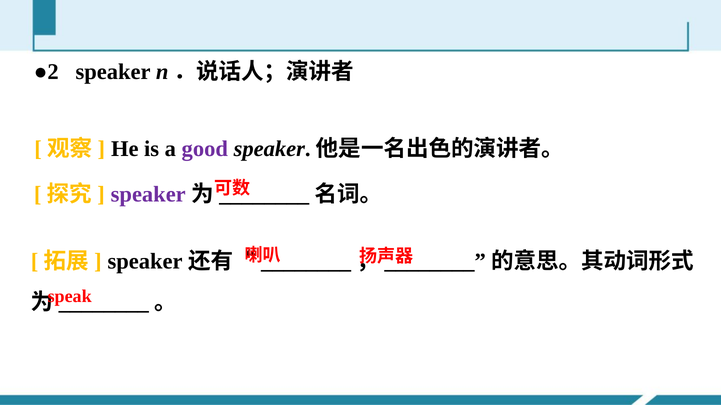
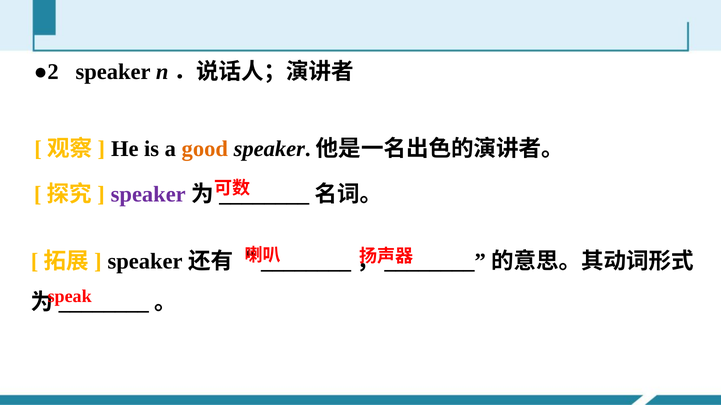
good colour: purple -> orange
